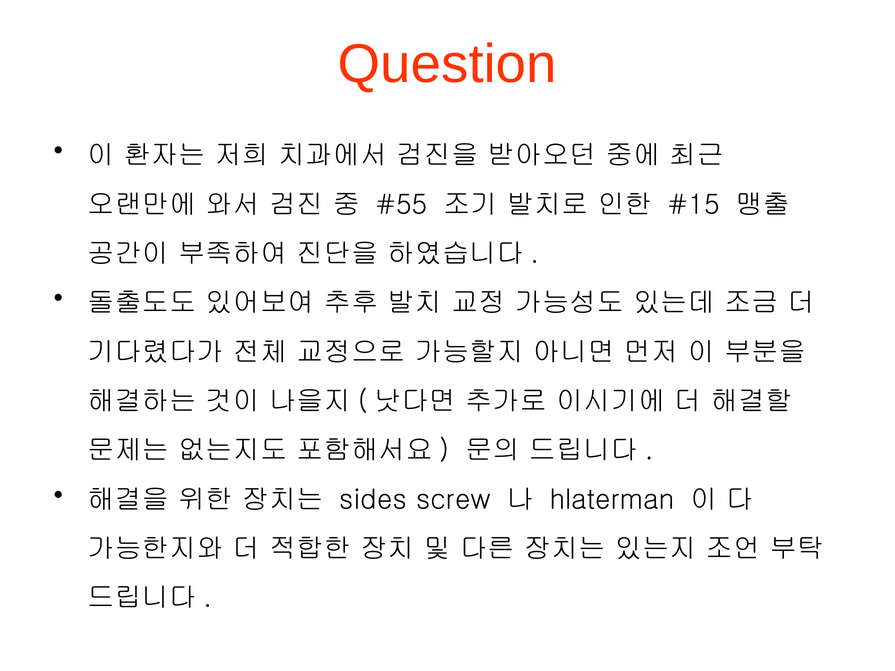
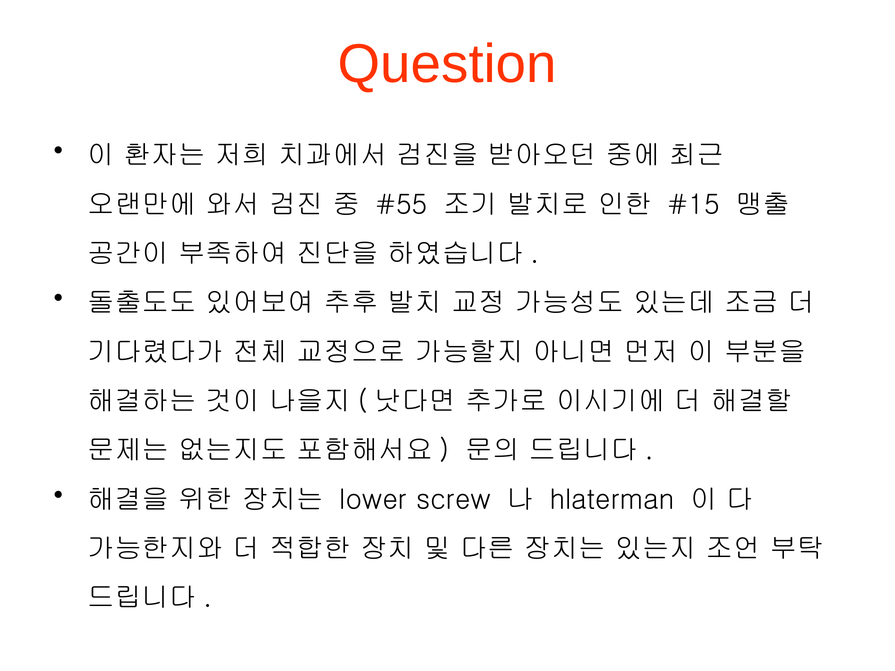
sides: sides -> lower
